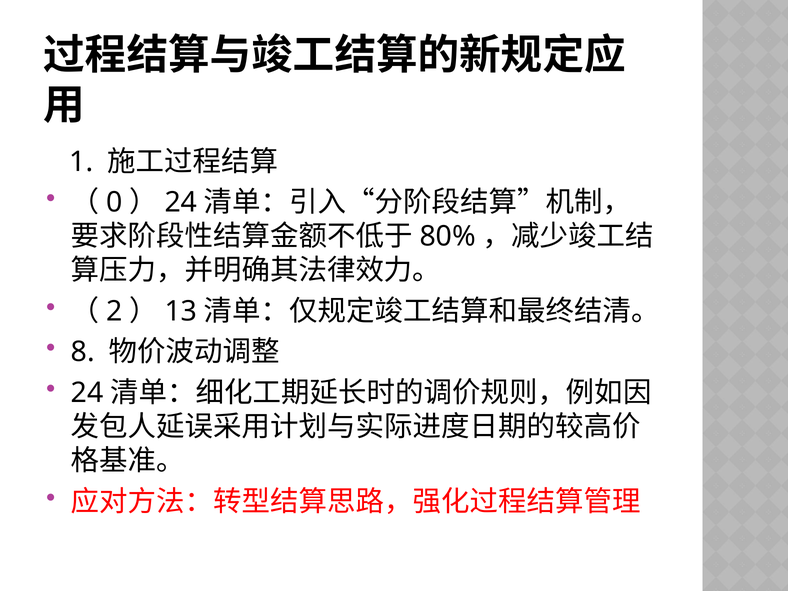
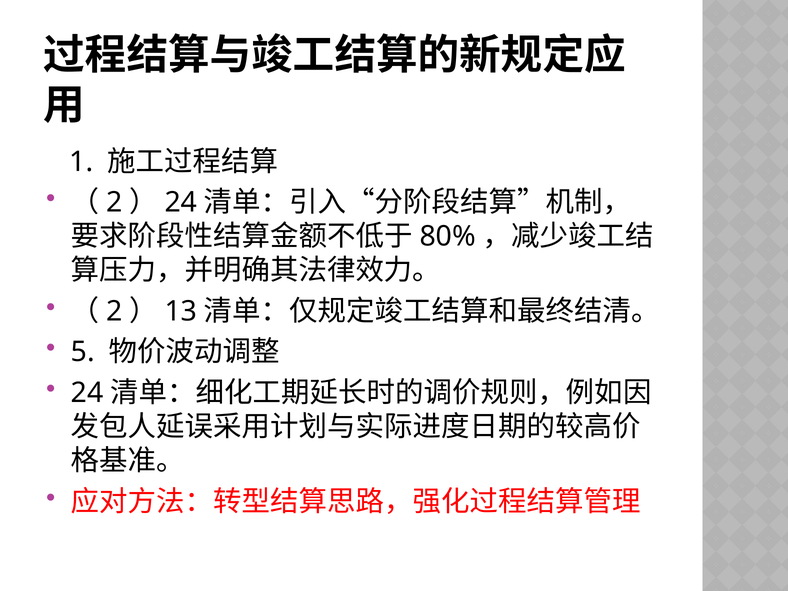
0 at (114, 202): 0 -> 2
8: 8 -> 5
